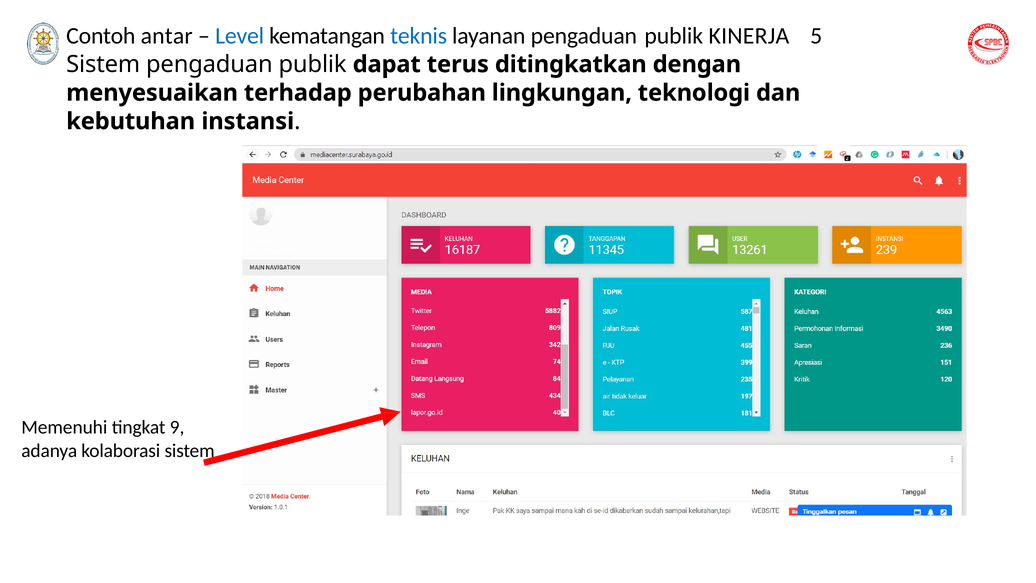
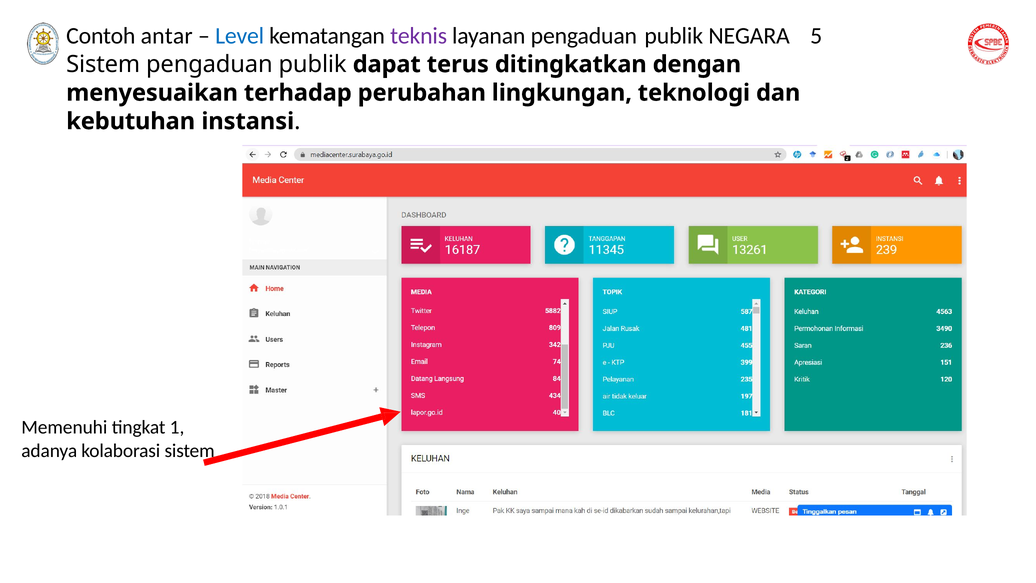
teknis colour: blue -> purple
KINERJA: KINERJA -> NEGARA
9: 9 -> 1
